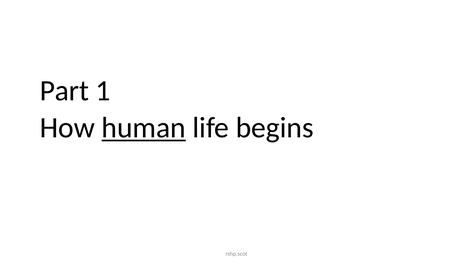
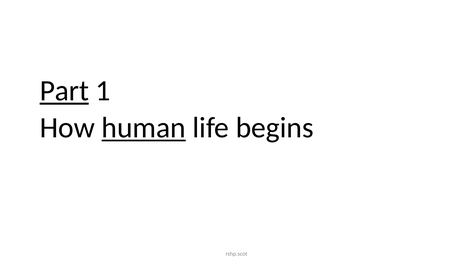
Part underline: none -> present
